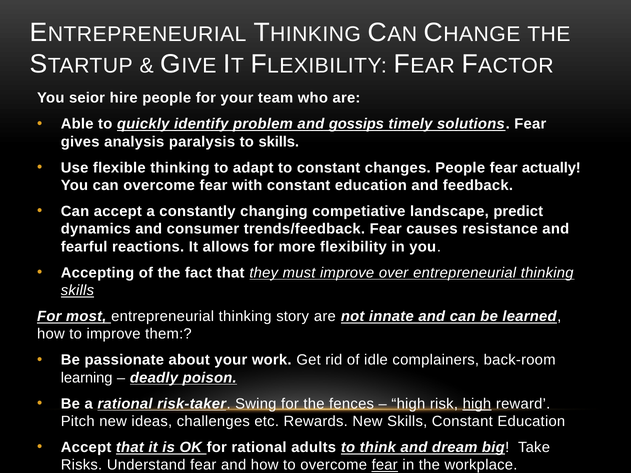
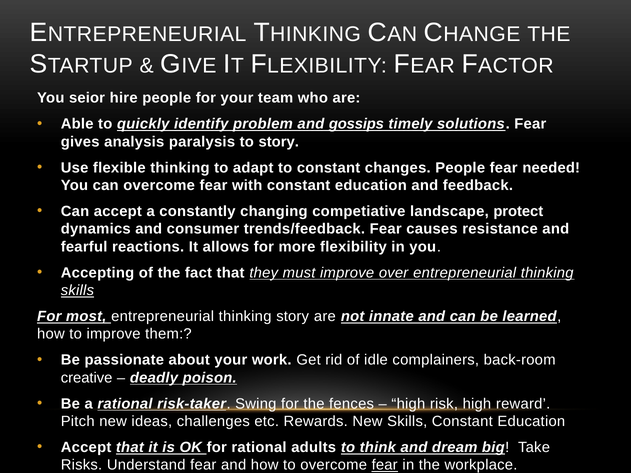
to skills: skills -> story
actually: actually -> needed
predict: predict -> protect
learning: learning -> creative
high at (477, 404) underline: present -> none
